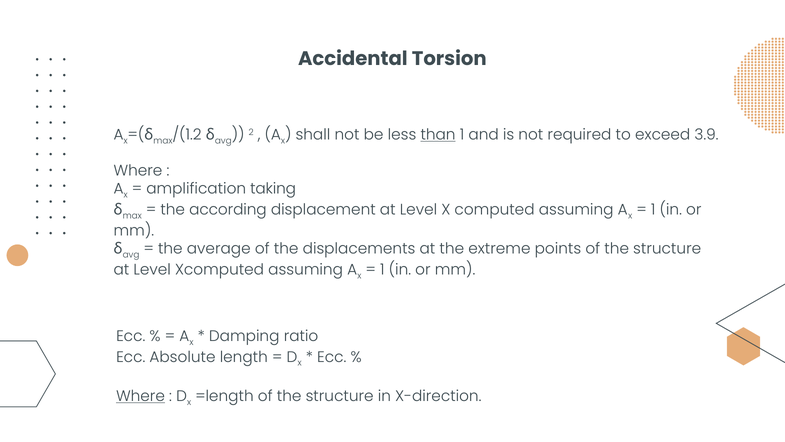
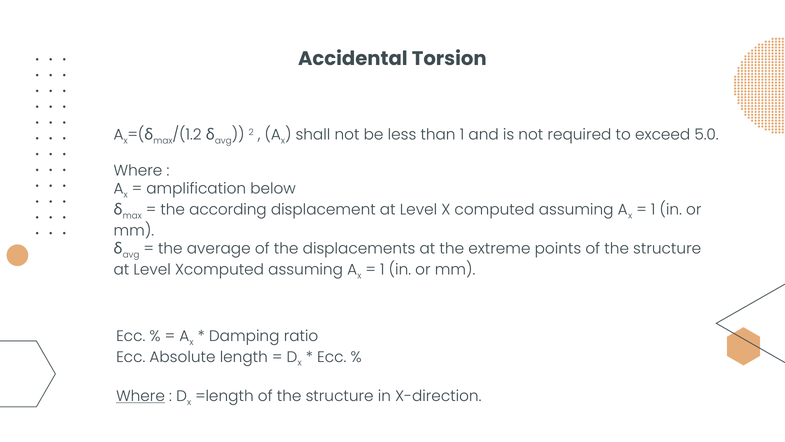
than underline: present -> none
3.9: 3.9 -> 5.0
taking: taking -> below
